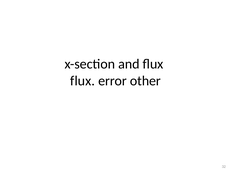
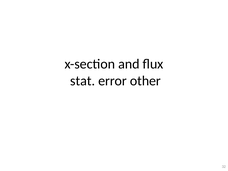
flux at (83, 81): flux -> stat
